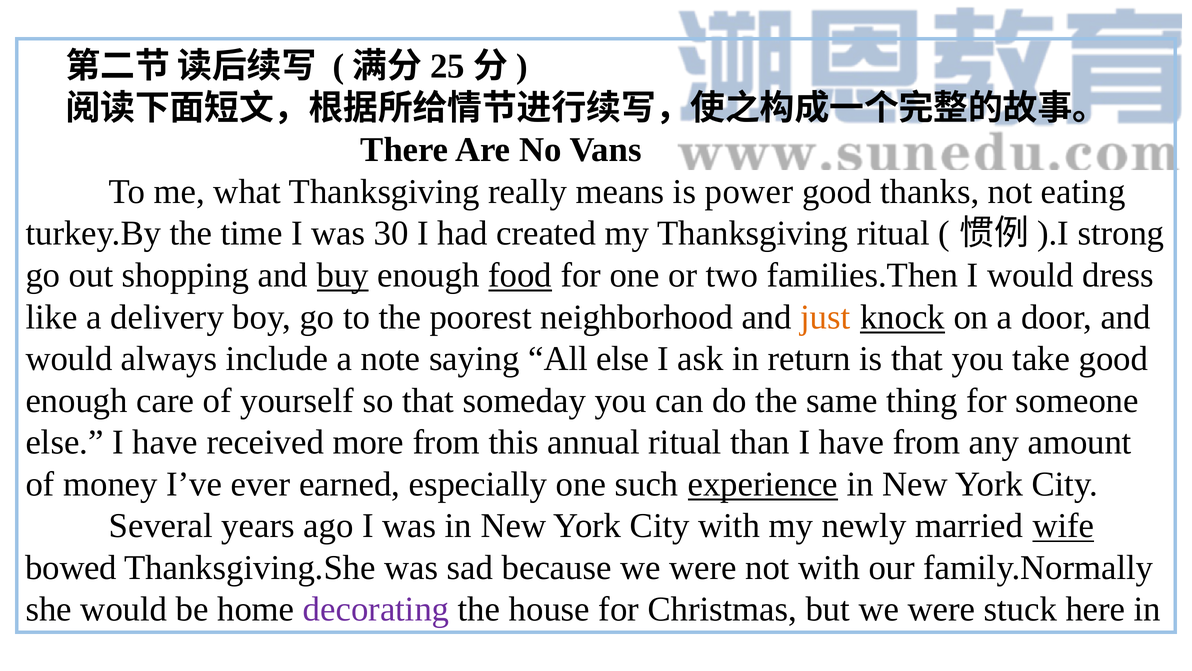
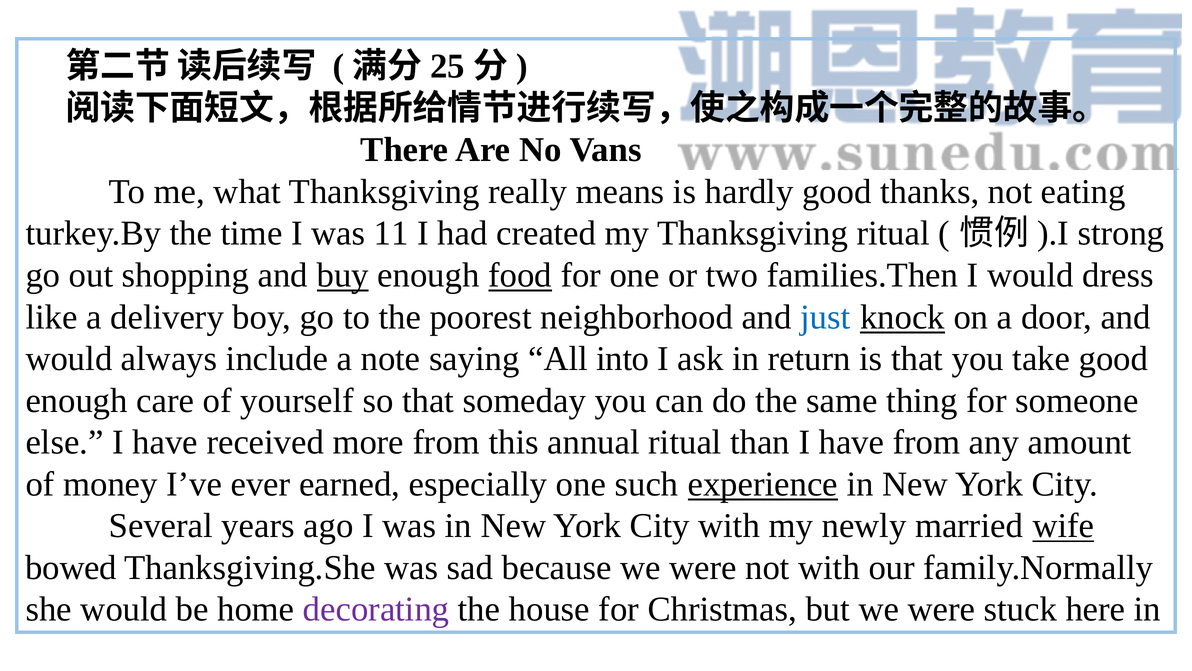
power: power -> hardly
30: 30 -> 11
just colour: orange -> blue
All else: else -> into
